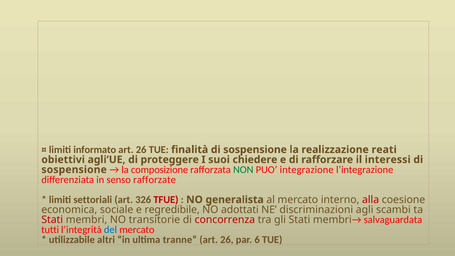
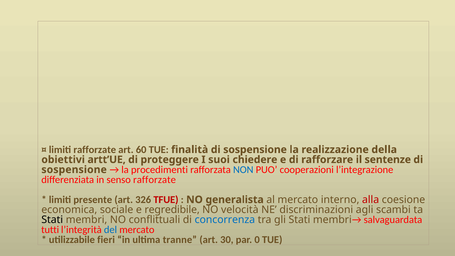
limiti informato: informato -> rafforzate
26 at (141, 150): 26 -> 60
reati: reati -> della
agli’UE: agli’UE -> artt’UE
interessi: interessi -> sentenze
composizione: composizione -> procedimenti
NON colour: green -> blue
integrazione: integrazione -> cooperazioni
settoriali: settoriali -> presente
adottati: adottati -> velocità
Stati at (52, 220) colour: red -> black
transitorie: transitorie -> conflittuali
concorrenza colour: red -> blue
altri: altri -> fieri
26 at (227, 240): 26 -> 30
6: 6 -> 0
